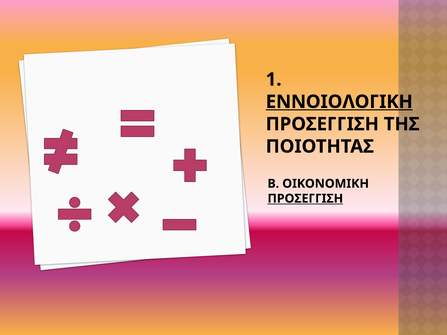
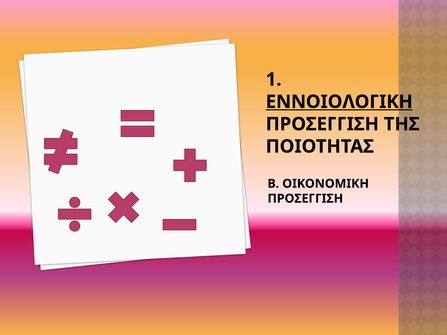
ΠΡΟΣΕΓΓΙΣΗ at (305, 199) underline: present -> none
